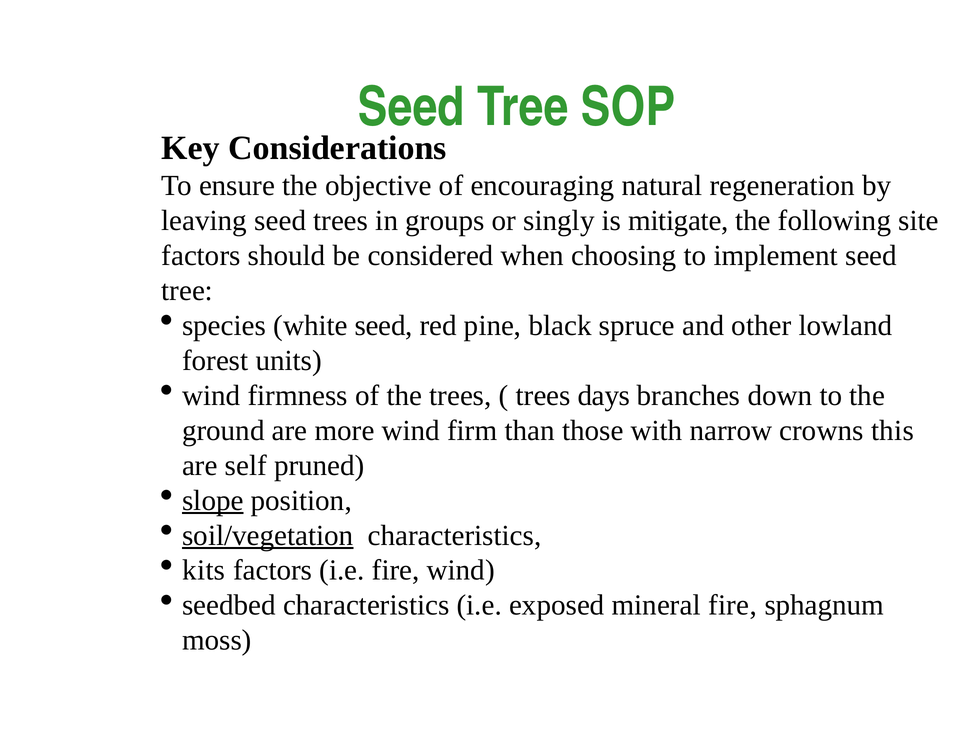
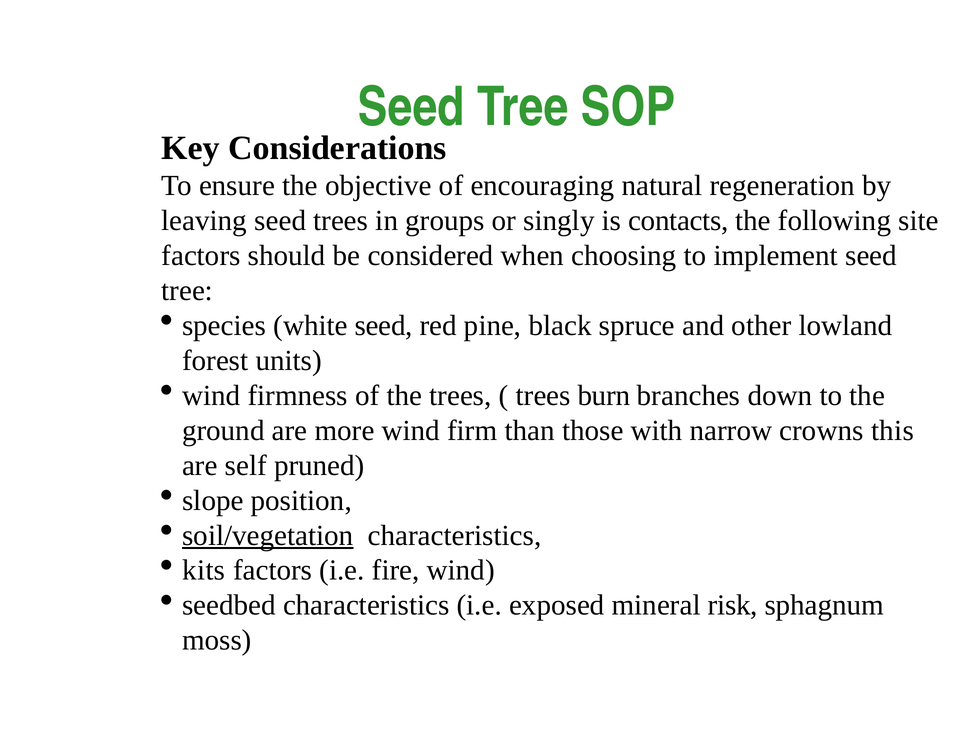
mitigate: mitigate -> contacts
days: days -> burn
slope underline: present -> none
mineral fire: fire -> risk
